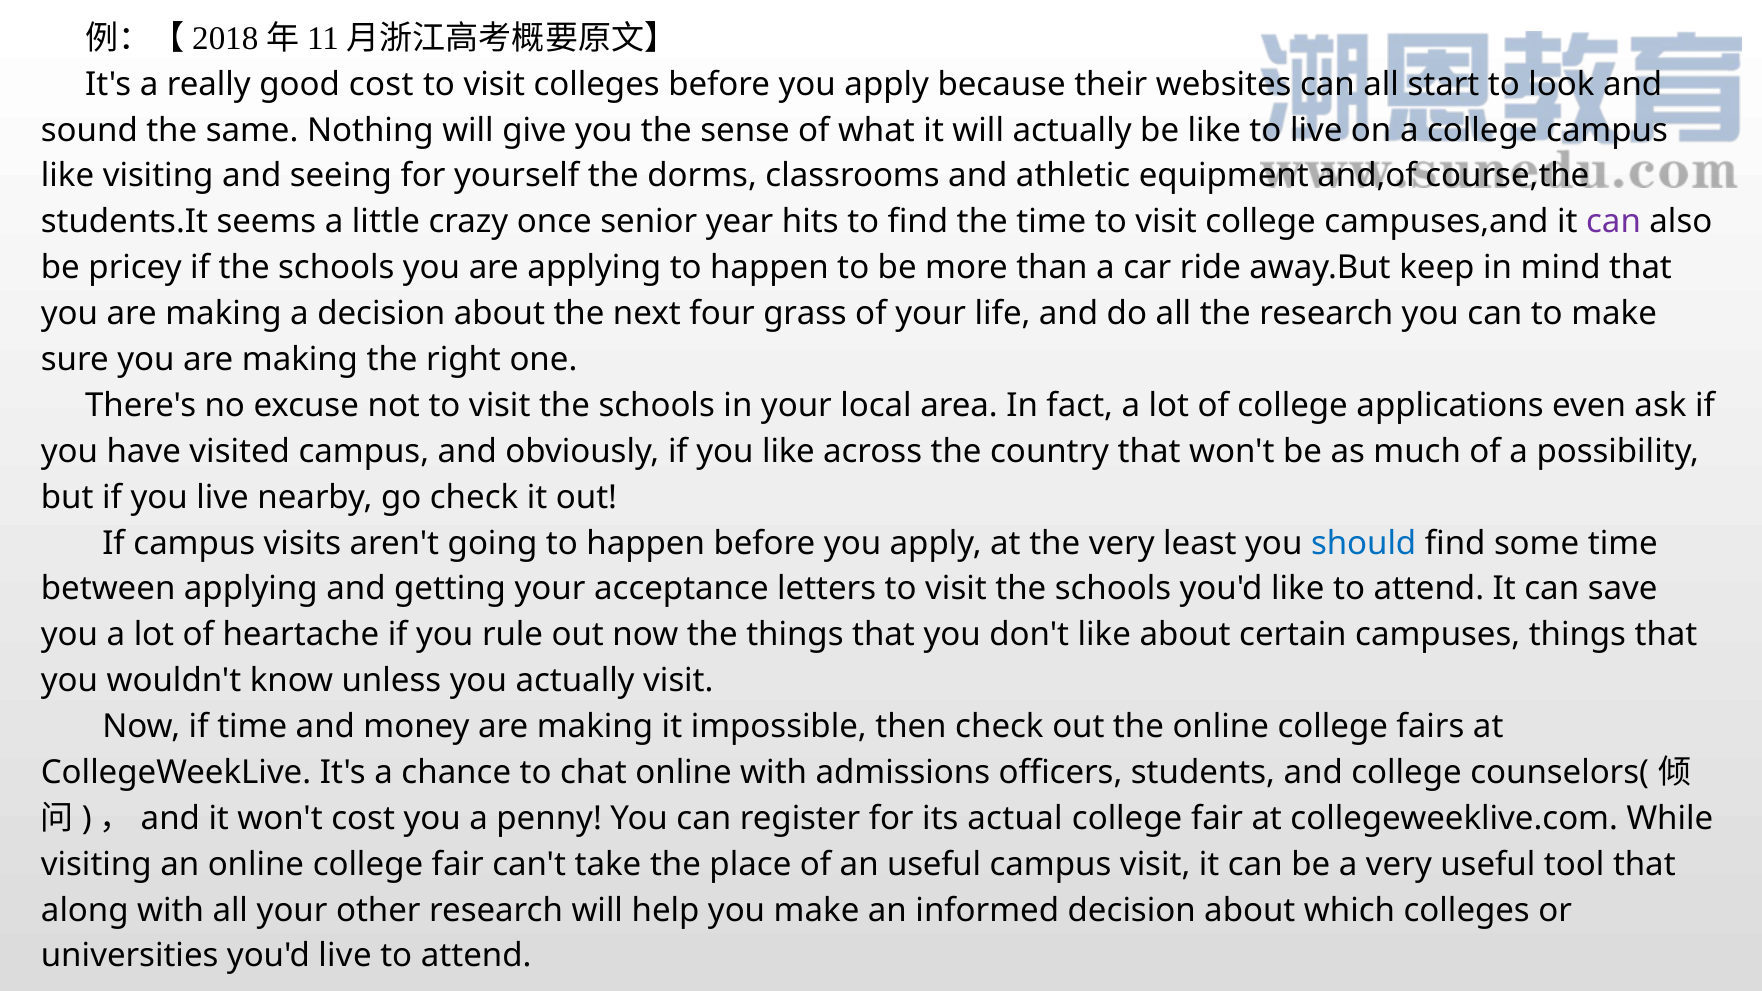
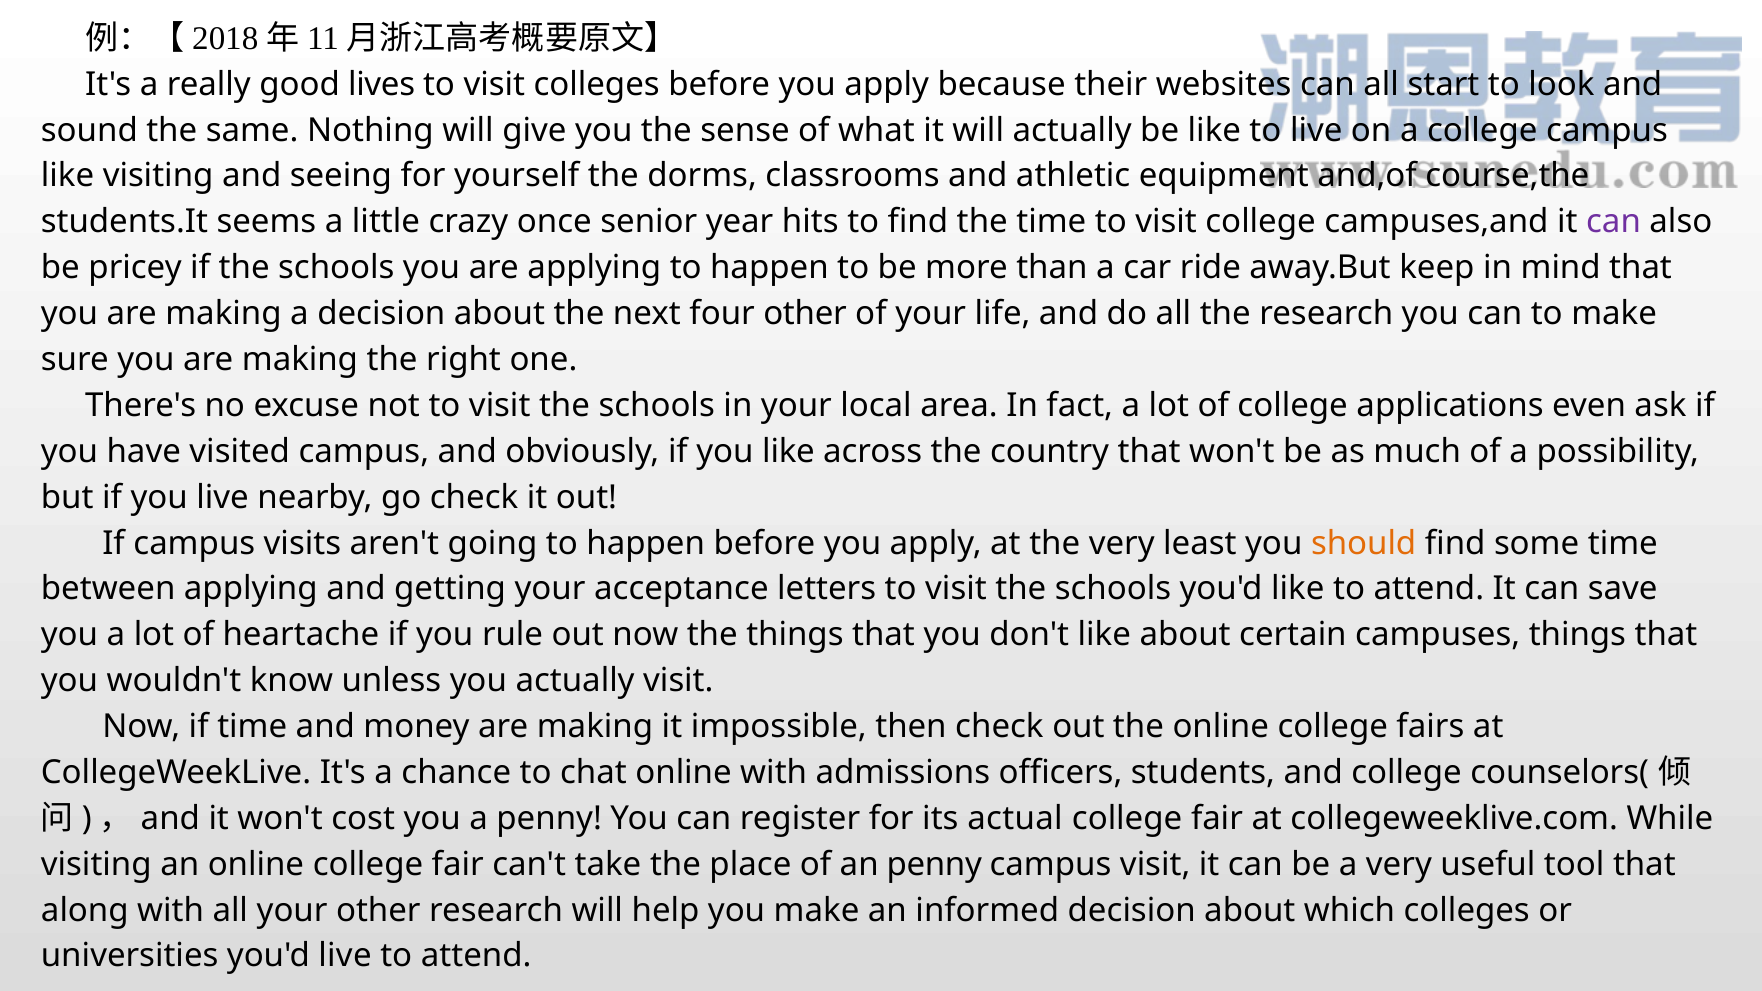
good cost: cost -> lives
four grass: grass -> other
should colour: blue -> orange
an useful: useful -> penny
